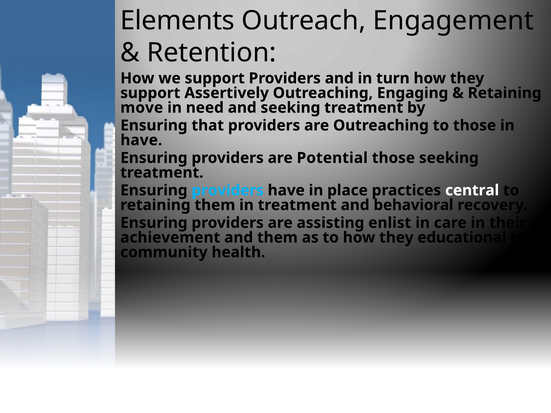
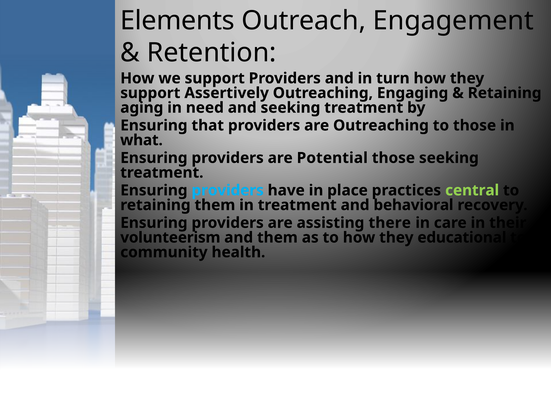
move: move -> aging
have at (141, 140): have -> what
central colour: white -> light green
enlist: enlist -> there
achievement: achievement -> volunteerism
